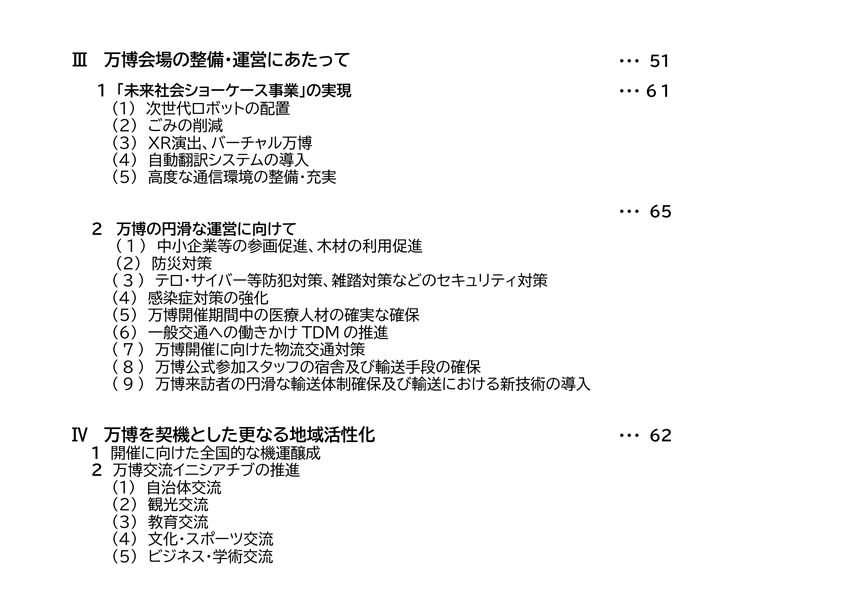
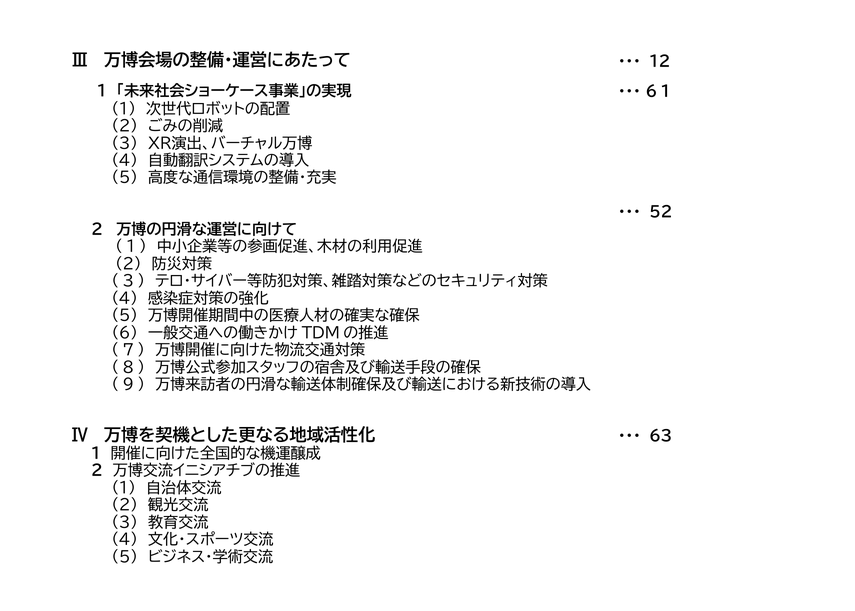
51: 51 -> 12
65: 65 -> 52
62: 62 -> 63
